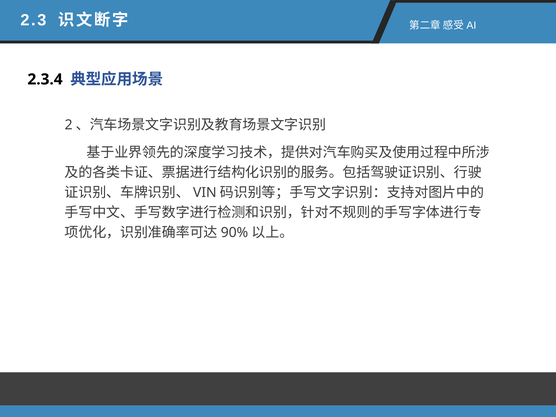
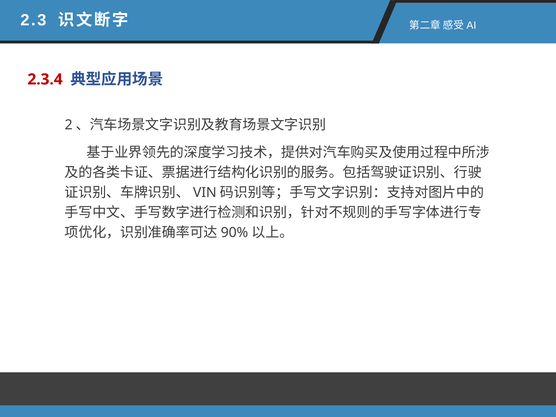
2.3.4 colour: black -> red
